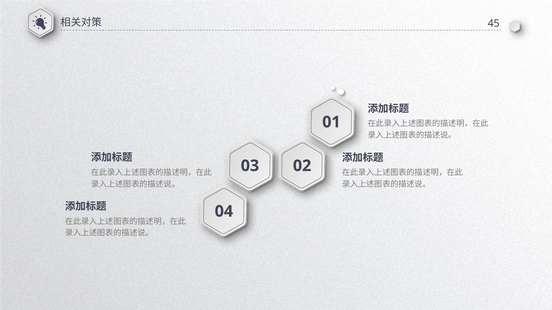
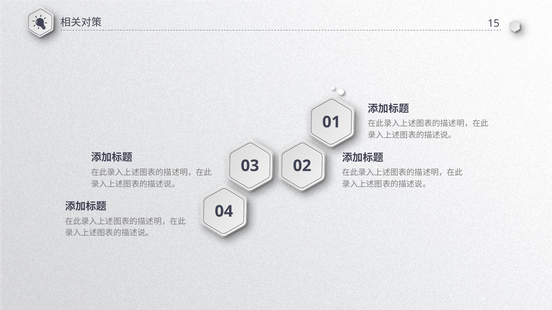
45: 45 -> 15
